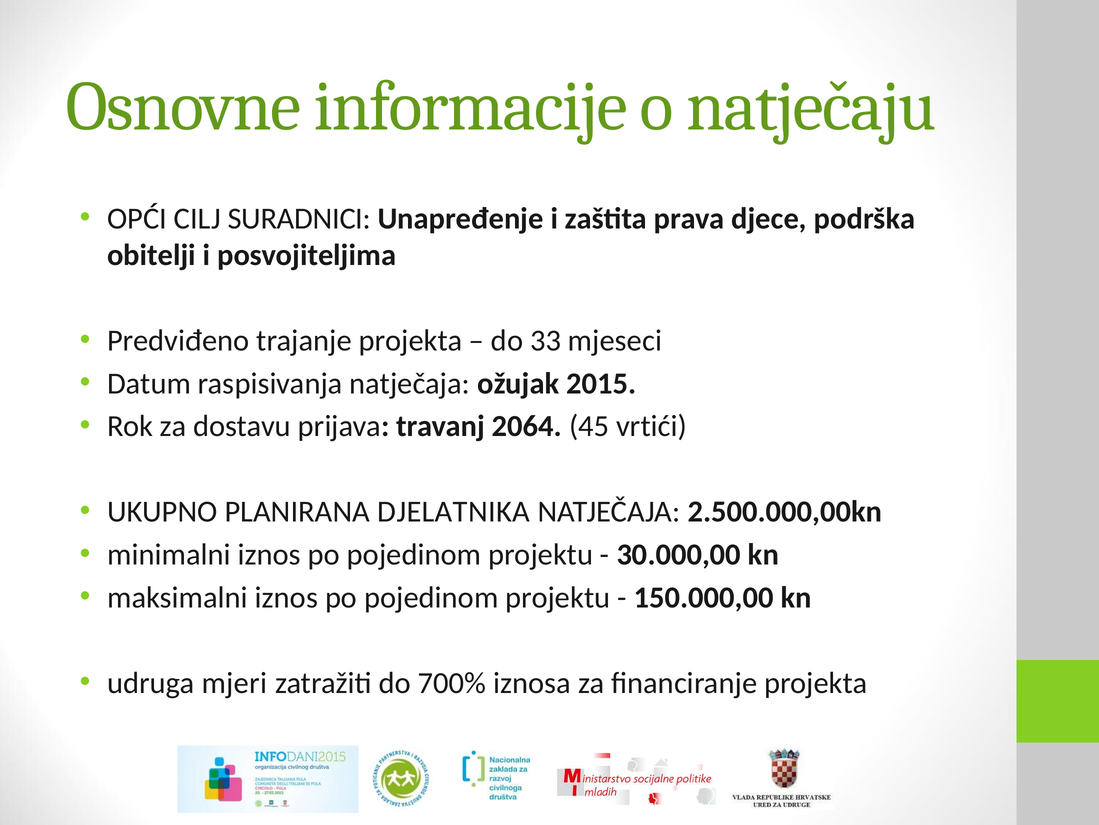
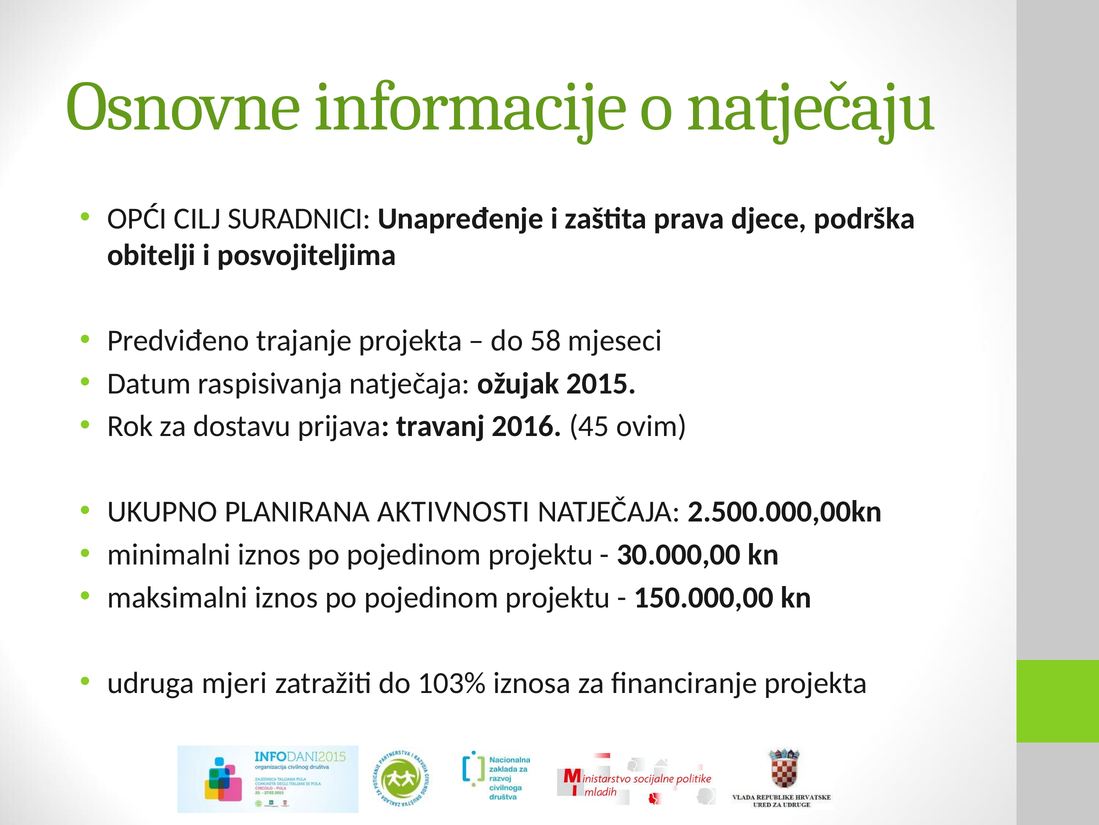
33: 33 -> 58
2064: 2064 -> 2016
vrtići: vrtići -> ovim
DJELATNIKA: DJELATNIKA -> AKTIVNOSTI
700%: 700% -> 103%
